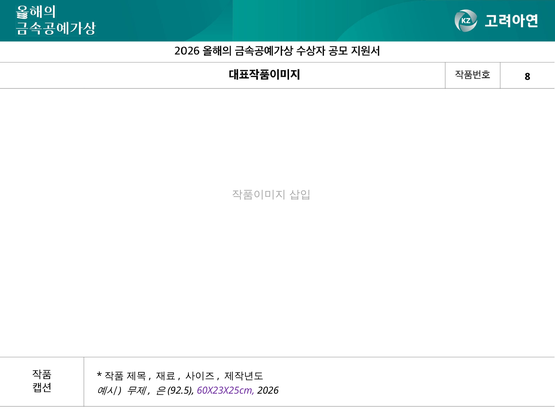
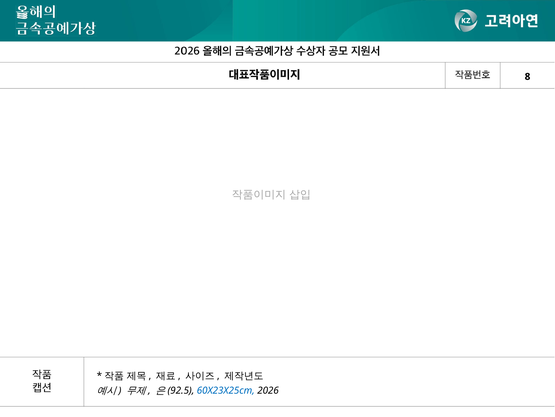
60X23X25cm colour: purple -> blue
